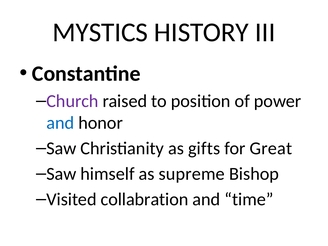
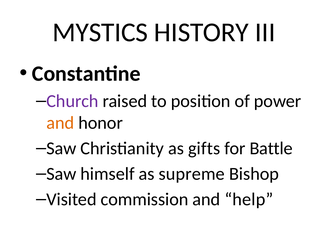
and at (60, 123) colour: blue -> orange
Great: Great -> Battle
collabration: collabration -> commission
time: time -> help
